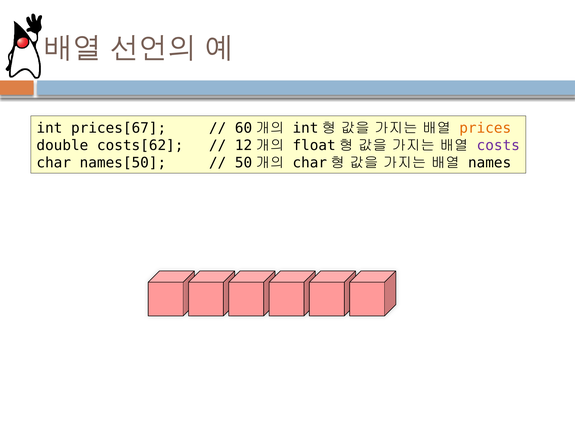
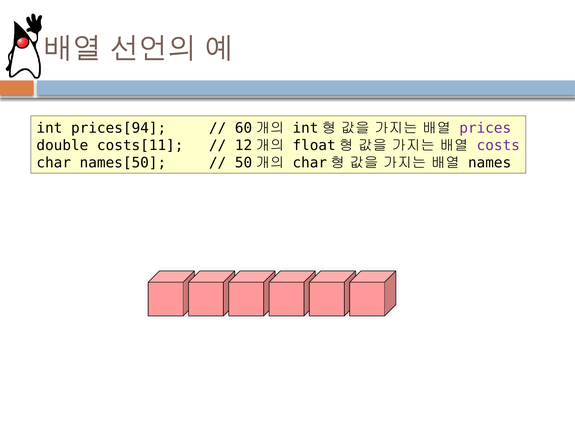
prices[67: prices[67 -> prices[94
prices colour: orange -> purple
costs[62: costs[62 -> costs[11
